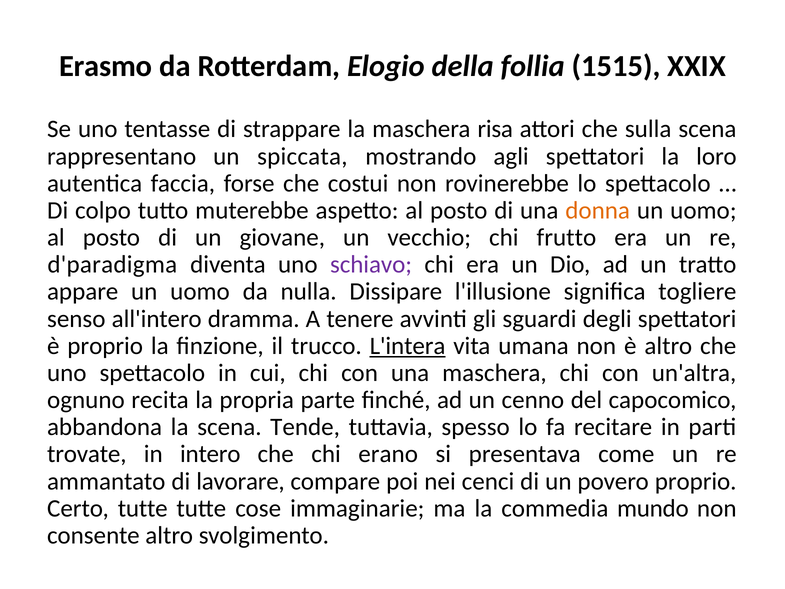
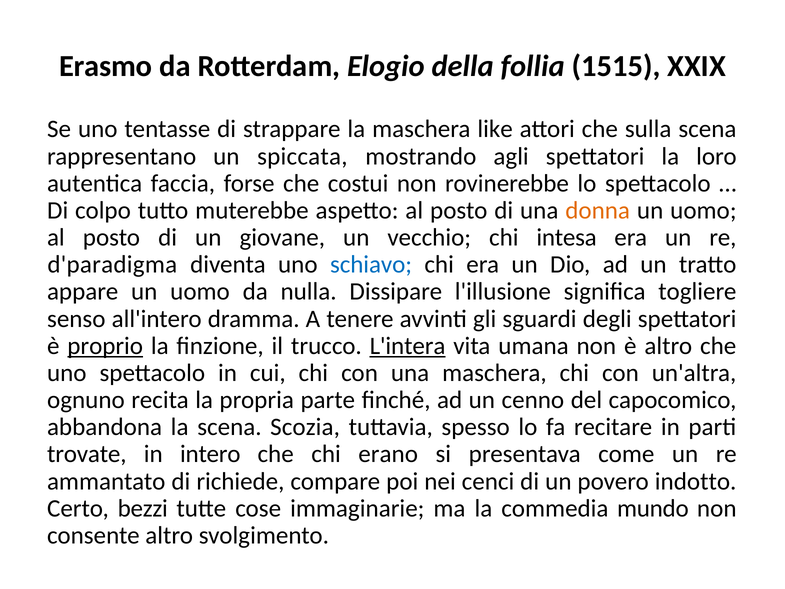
risa: risa -> like
frutto: frutto -> intesa
schiavo colour: purple -> blue
proprio at (105, 346) underline: none -> present
Tende: Tende -> Scozia
lavorare: lavorare -> richiede
povero proprio: proprio -> indotto
Certo tutte: tutte -> bezzi
